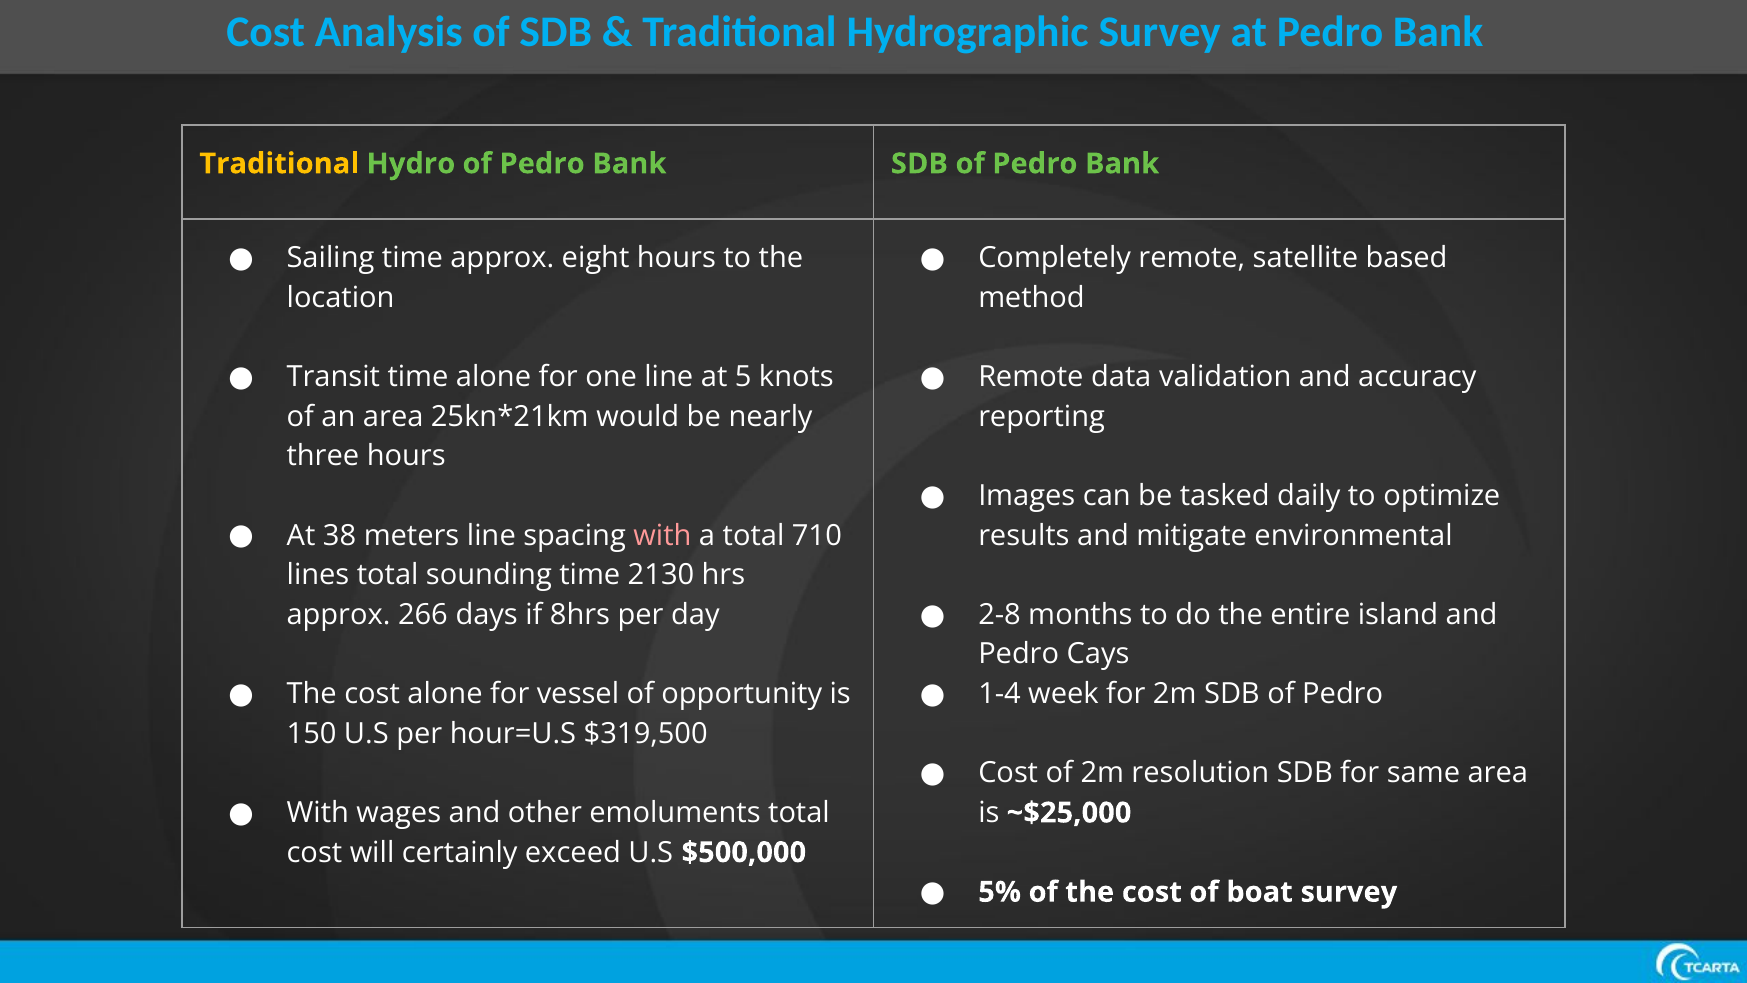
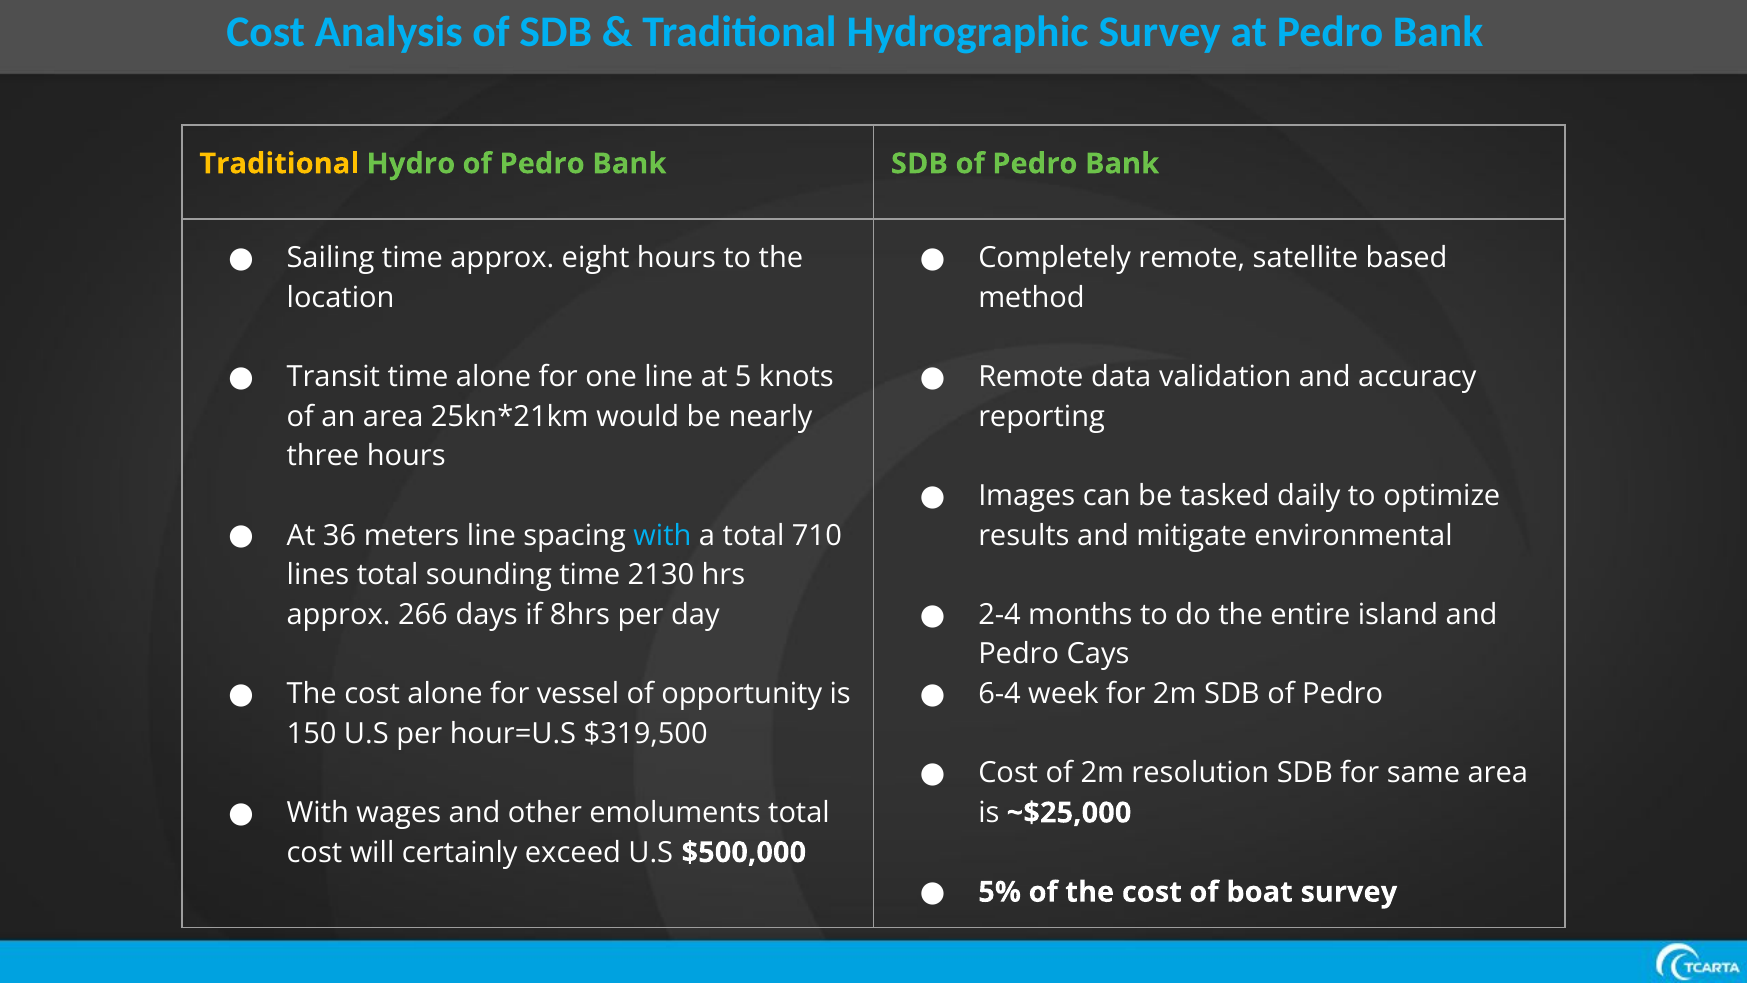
38: 38 -> 36
with at (662, 535) colour: pink -> light blue
2-8: 2-8 -> 2-4
1-4: 1-4 -> 6-4
